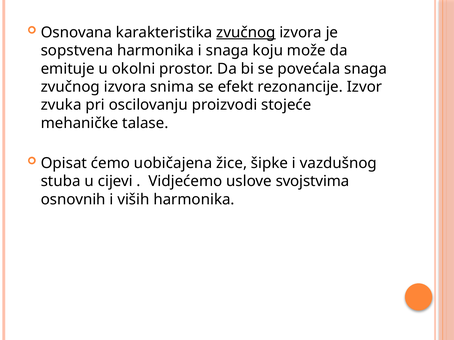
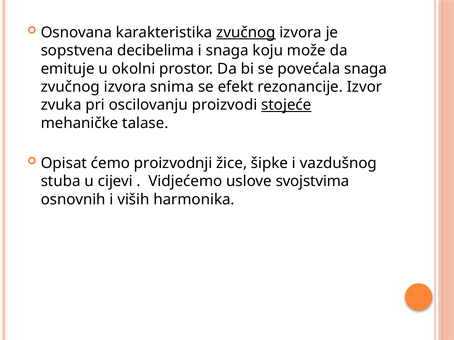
sopstvena harmonika: harmonika -> decibelima
stojeće underline: none -> present
uobičajena: uobičajena -> proizvodnji
